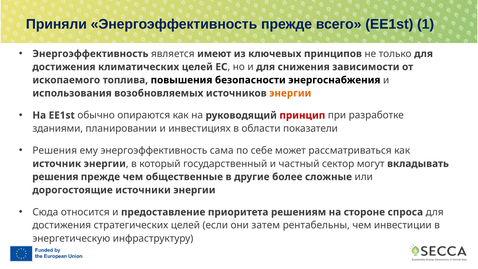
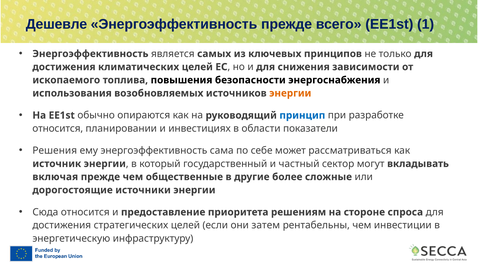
Приняли: Приняли -> Дешевле
имеют: имеют -> самых
принцип colour: red -> blue
зданиями at (58, 128): зданиями -> относится
решения at (55, 177): решения -> включая
